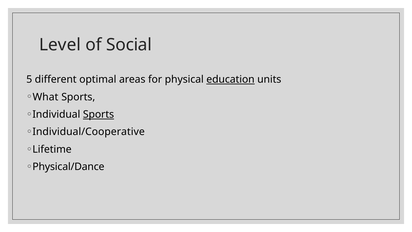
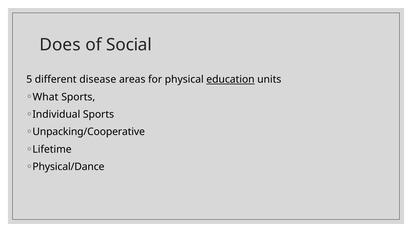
Level: Level -> Does
optimal: optimal -> disease
Sports at (99, 114) underline: present -> none
Individual/Cooperative: Individual/Cooperative -> Unpacking/Cooperative
